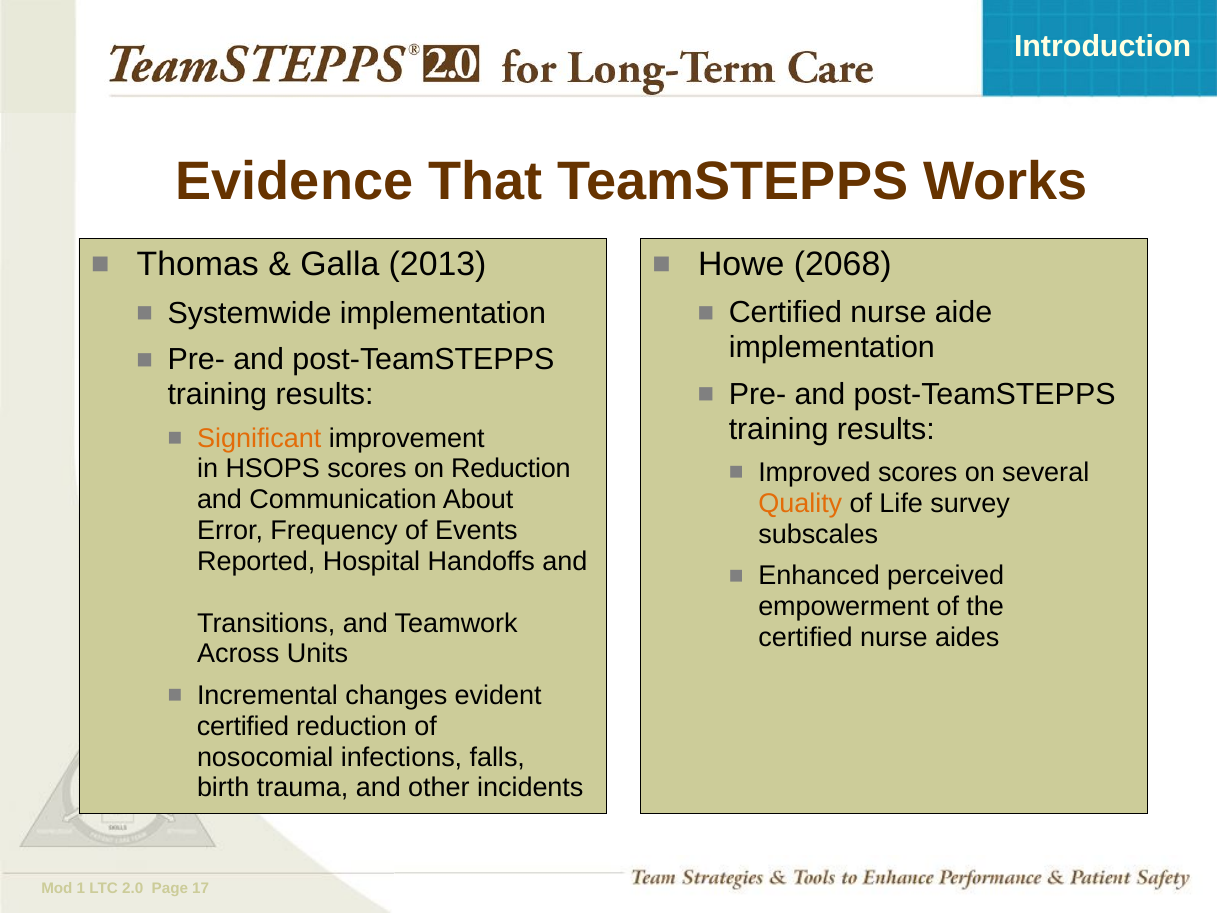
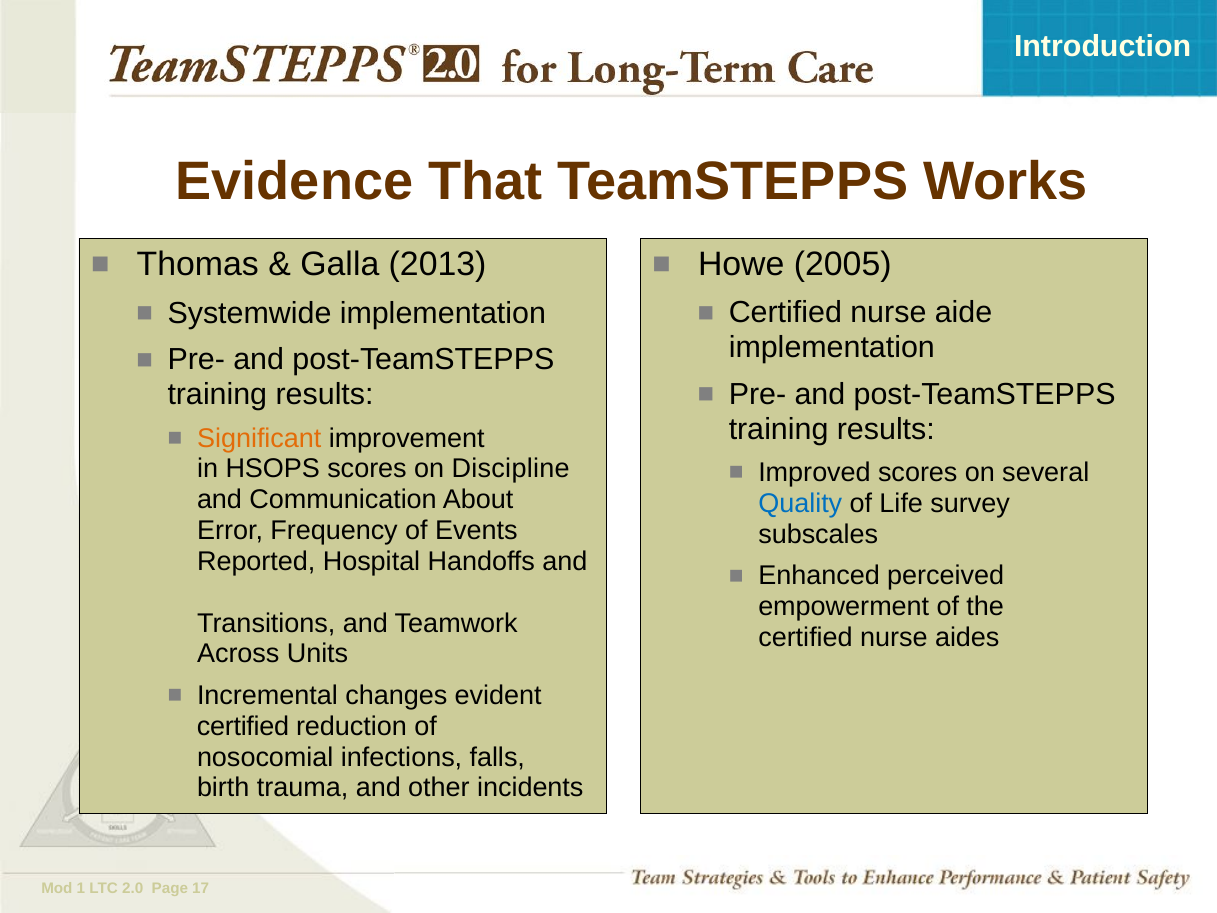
2068: 2068 -> 2005
on Reduction: Reduction -> Discipline
Quality colour: orange -> blue
